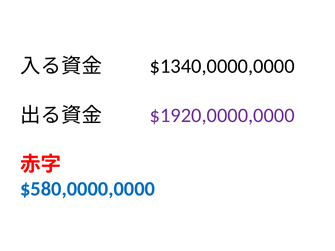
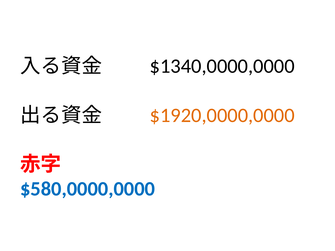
$1920,0000,0000 colour: purple -> orange
